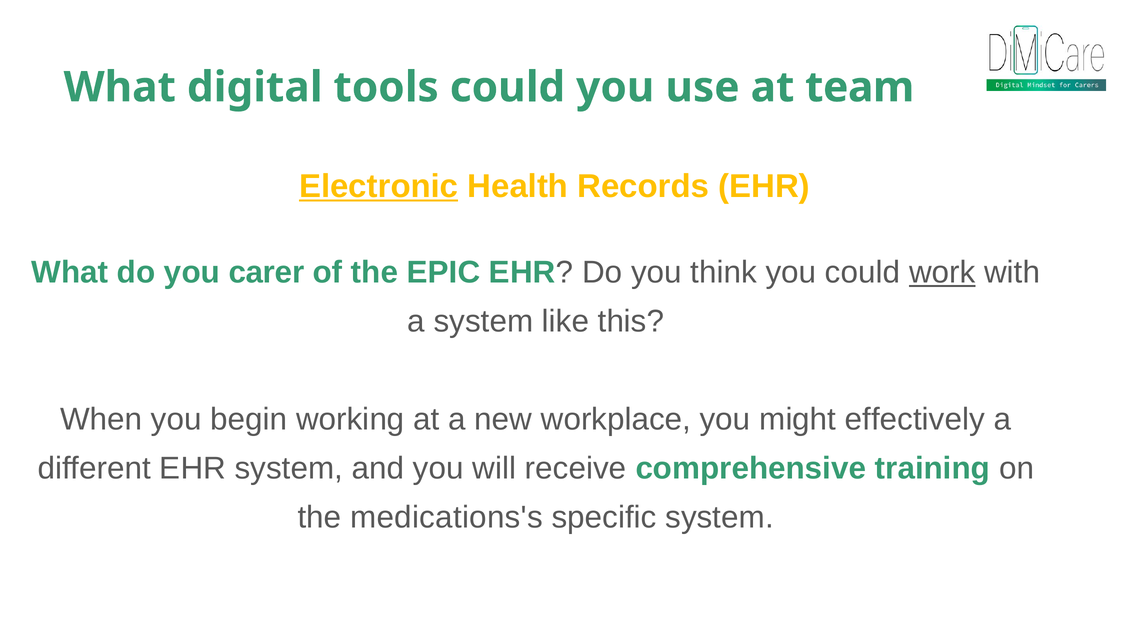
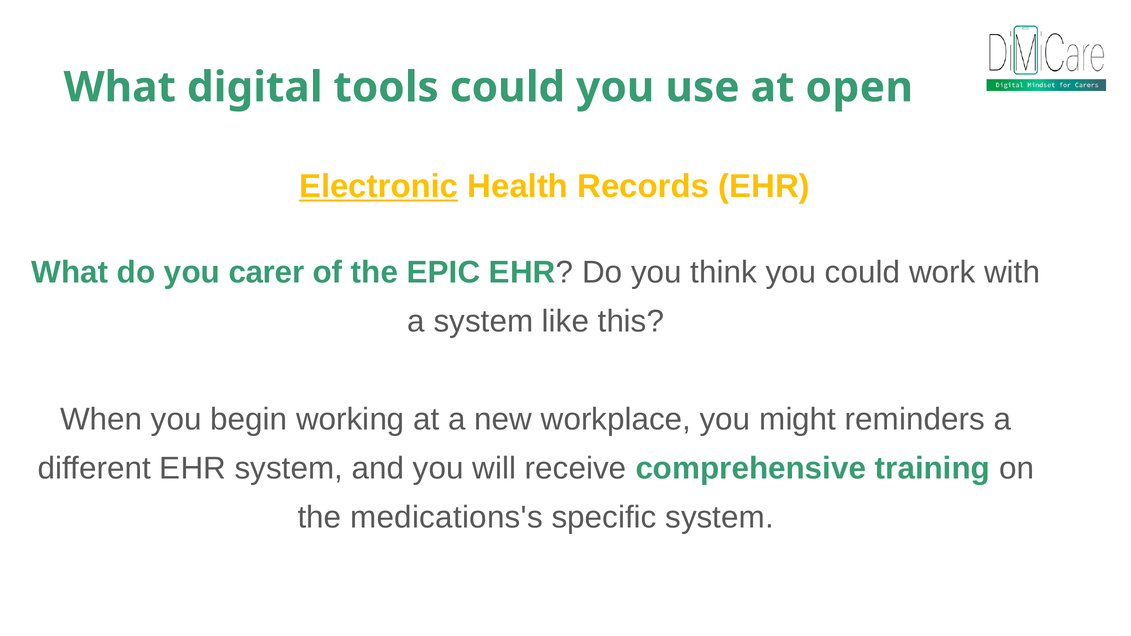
team: team -> open
work underline: present -> none
effectively: effectively -> reminders
